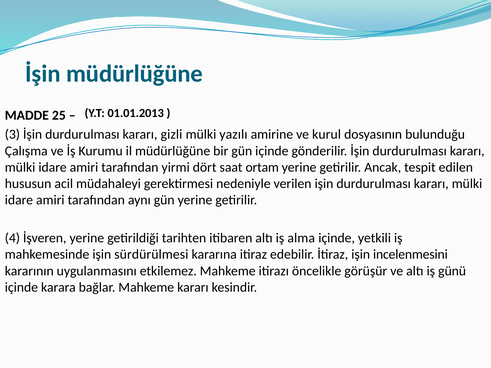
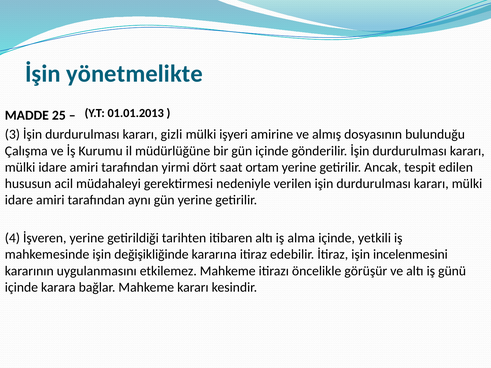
İşin müdürlüğüne: müdürlüğüne -> yönetmelikte
yazılı: yazılı -> işyeri
kurul: kurul -> almış
sürdürülmesi: sürdürülmesi -> değişikliğinde
